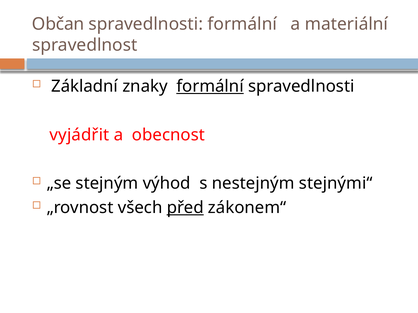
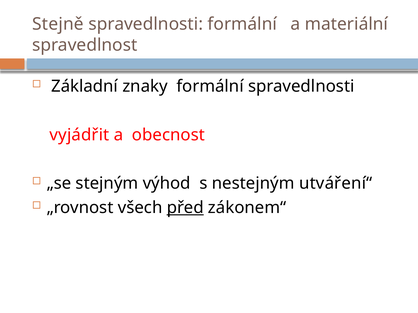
Občan: Občan -> Stejně
formální at (210, 86) underline: present -> none
stejnými“: stejnými“ -> utváření“
